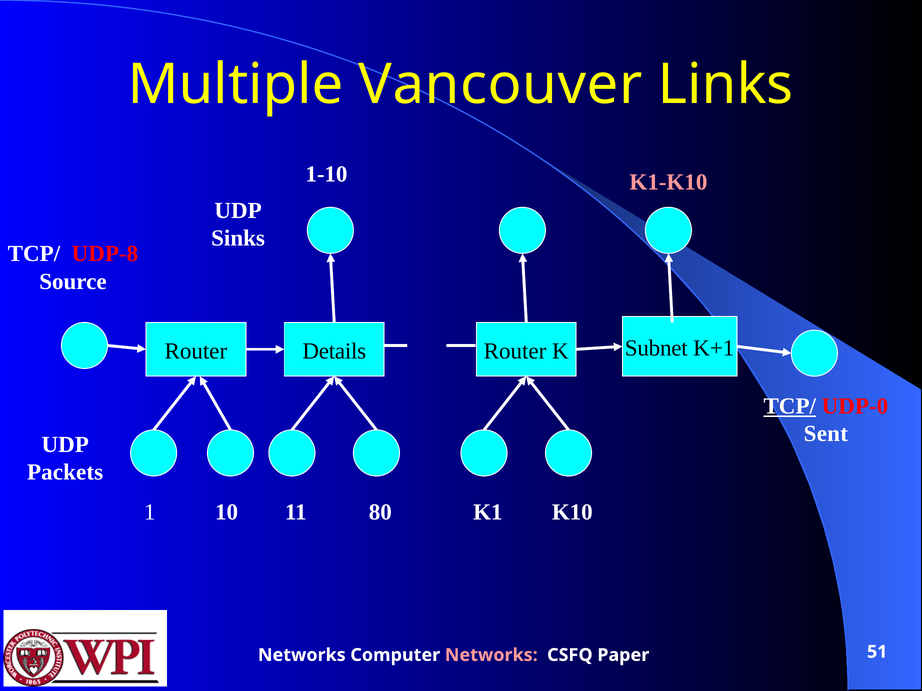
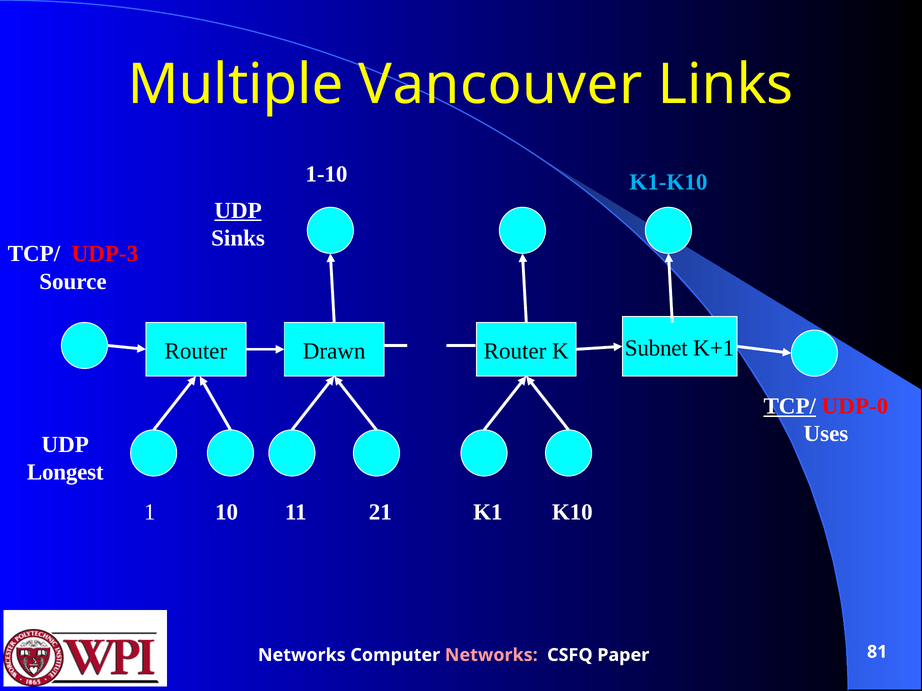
K1-K10 colour: pink -> light blue
UDP at (238, 211) underline: none -> present
UDP-8: UDP-8 -> UDP-3
Details: Details -> Drawn
Sent: Sent -> Uses
Packets: Packets -> Longest
80: 80 -> 21
51: 51 -> 81
